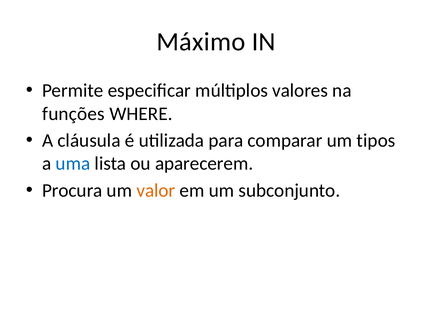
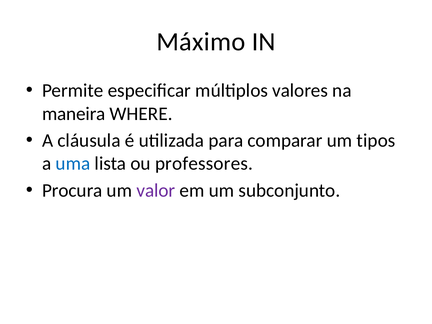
funções: funções -> maneira
aparecerem: aparecerem -> professores
valor colour: orange -> purple
